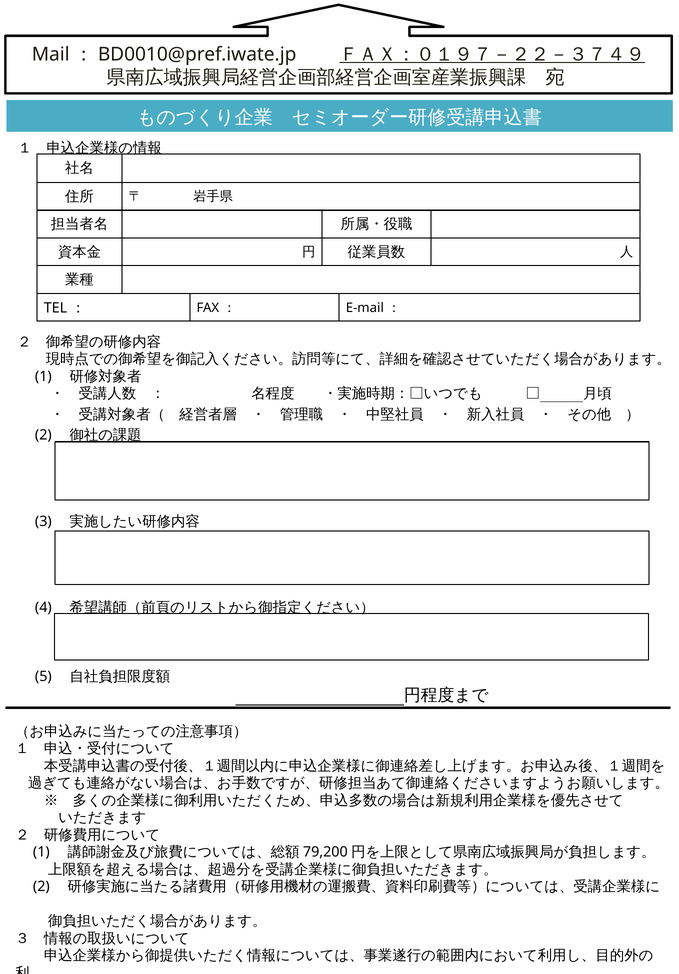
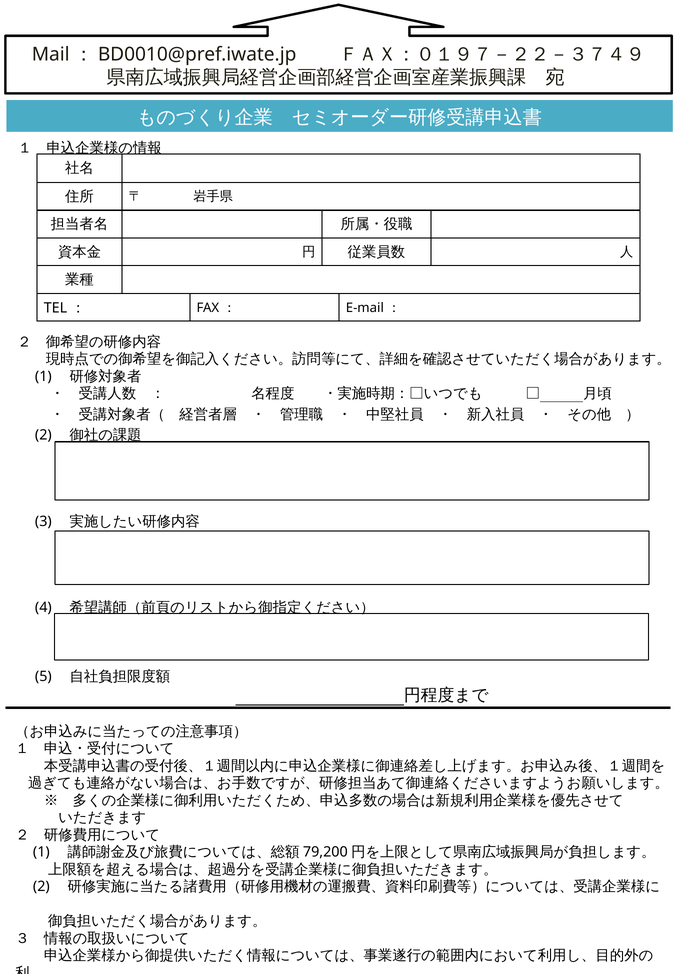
ＦＡＸ：０１９７－２２－３７４９ underline: present -> none
